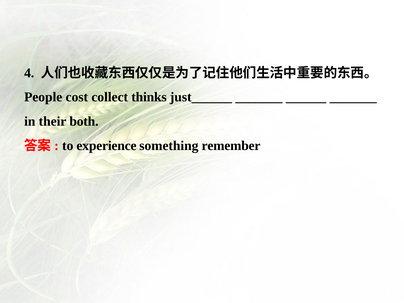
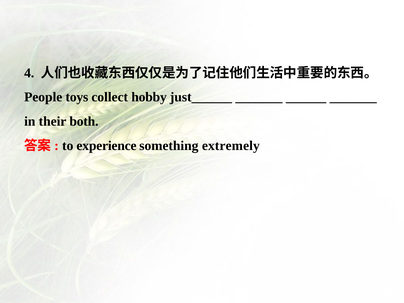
cost: cost -> toys
thinks: thinks -> hobby
remember: remember -> extremely
